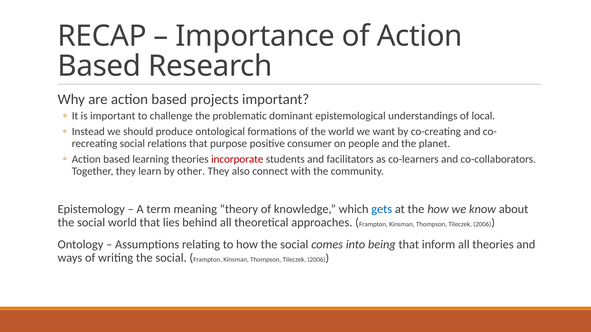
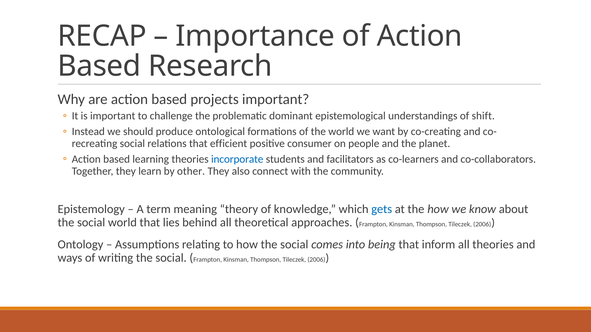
local: local -> shift
purpose: purpose -> efficient
incorporate colour: red -> blue
